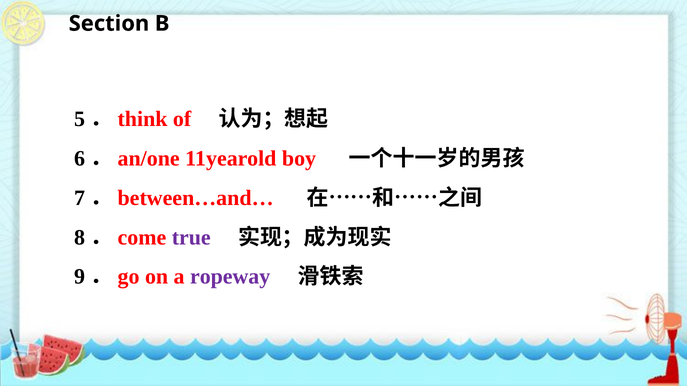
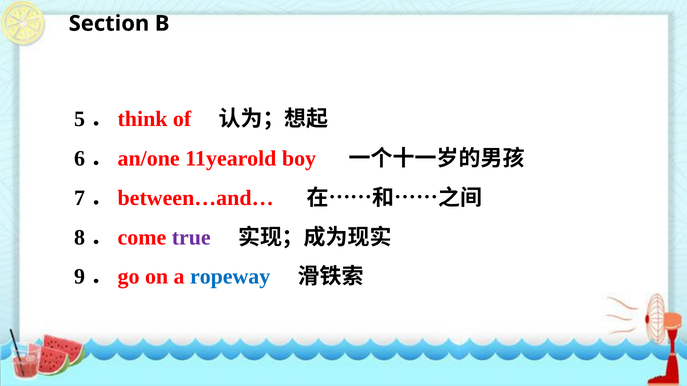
ropeway colour: purple -> blue
